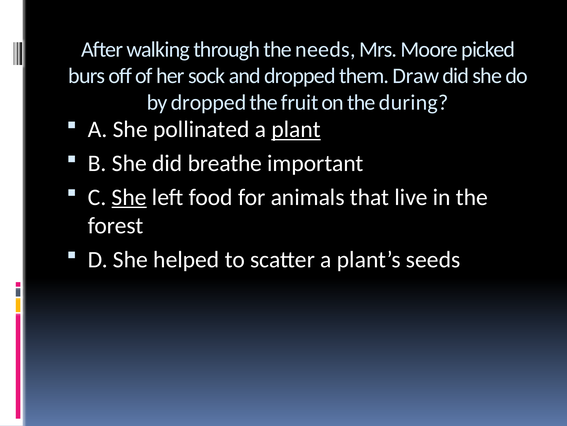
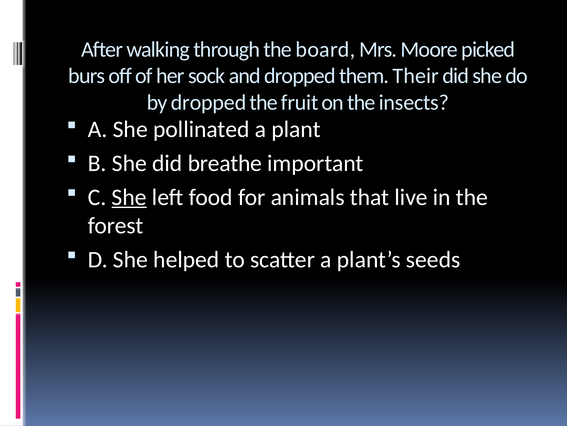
needs: needs -> board
Draw: Draw -> Their
during: during -> insects
plant underline: present -> none
